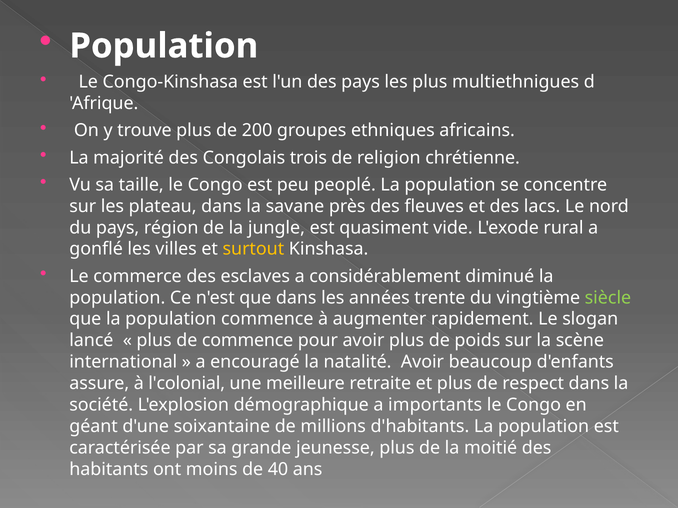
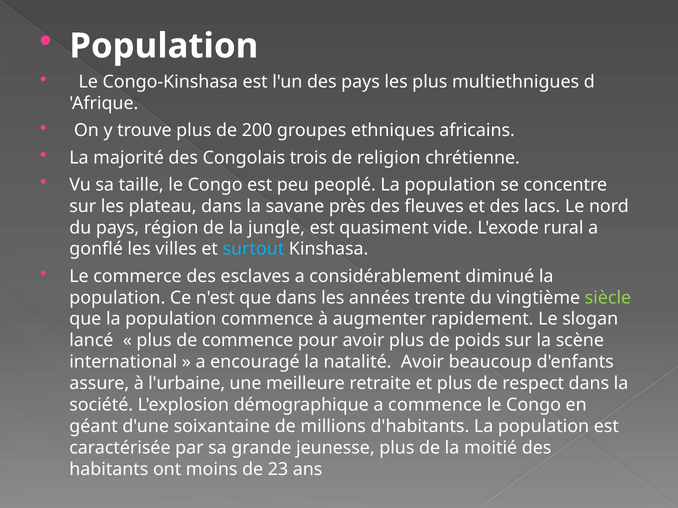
surtout colour: yellow -> light blue
l'colonial: l'colonial -> l'urbaine
a importants: importants -> commence
40: 40 -> 23
